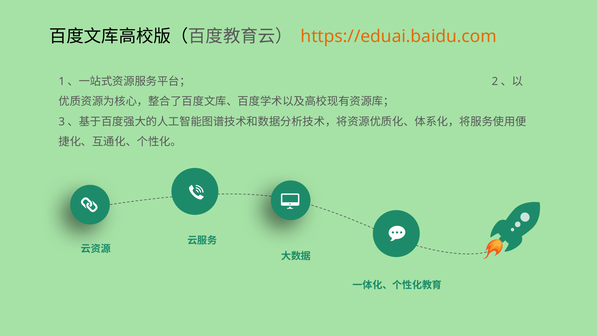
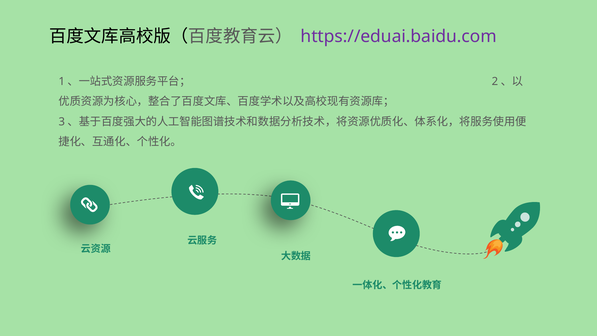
https://eduai.baidu.com colour: orange -> purple
